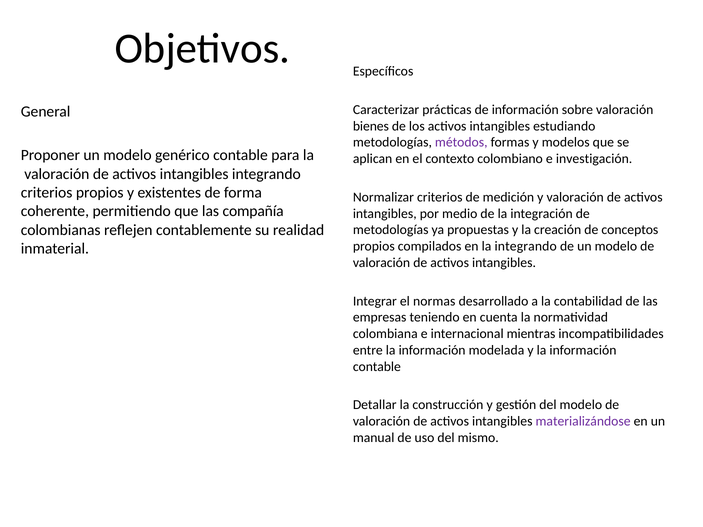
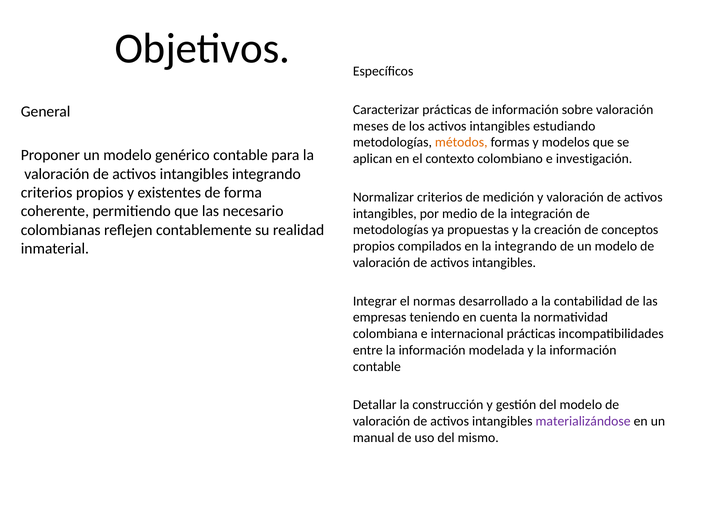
bienes: bienes -> meses
métodos colour: purple -> orange
compañía: compañía -> necesario
internacional mientras: mientras -> prácticas
